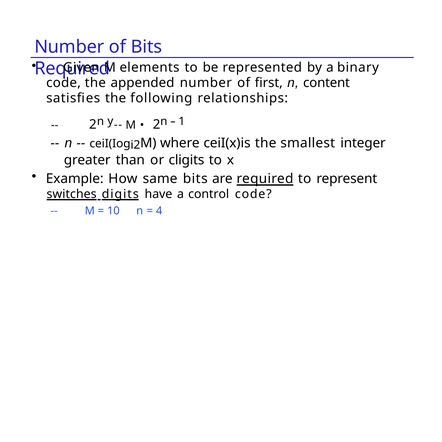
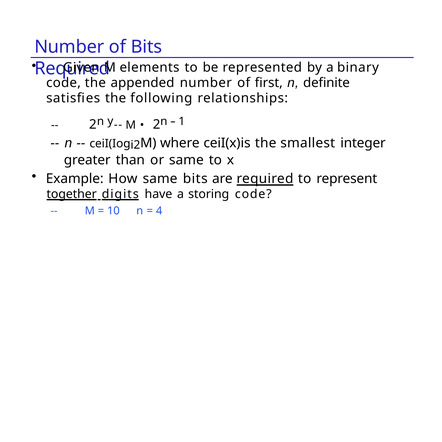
content: content -> definite
or cligits: cligits -> same
switches: switches -> together
control: control -> storing
